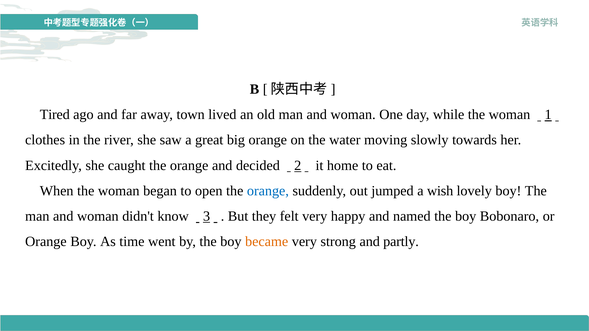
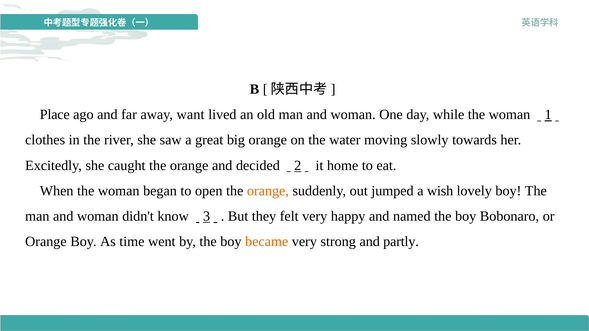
Tired: Tired -> Place
town: town -> want
orange at (268, 191) colour: blue -> orange
